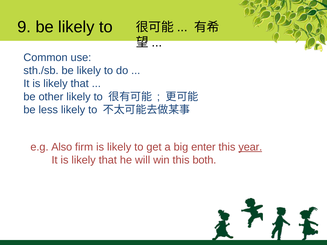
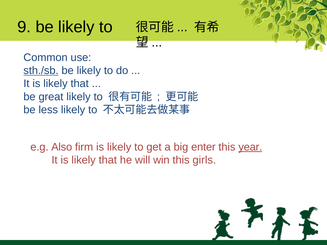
sth./sb underline: none -> present
other: other -> great
both: both -> girls
